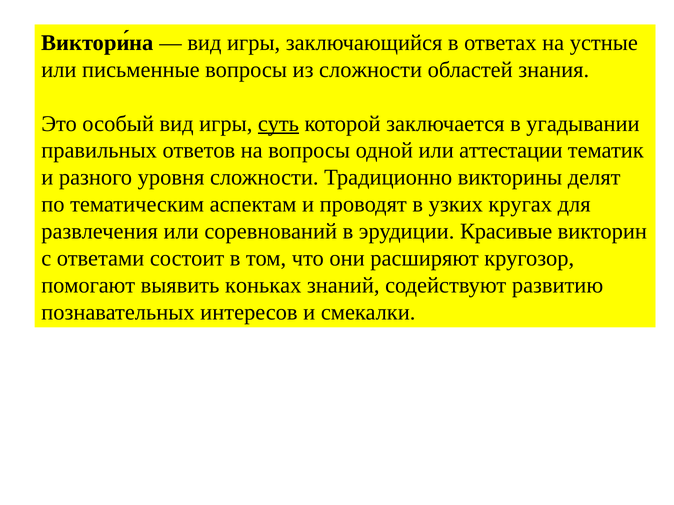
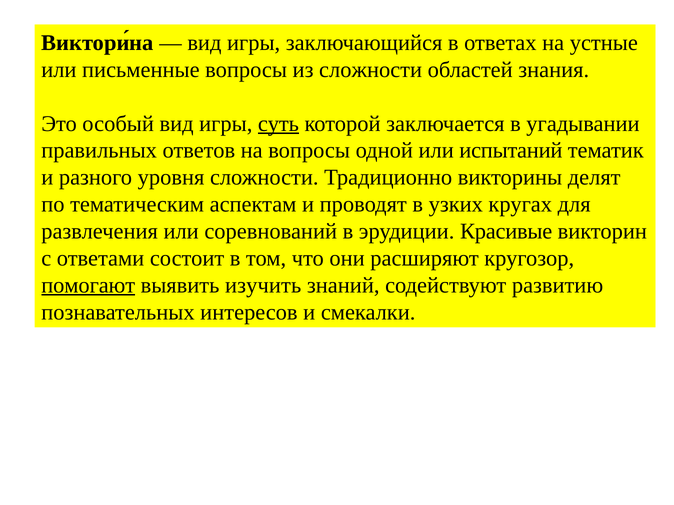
аттестации: аттестации -> испытаний
помогают underline: none -> present
коньках: коньках -> изучить
